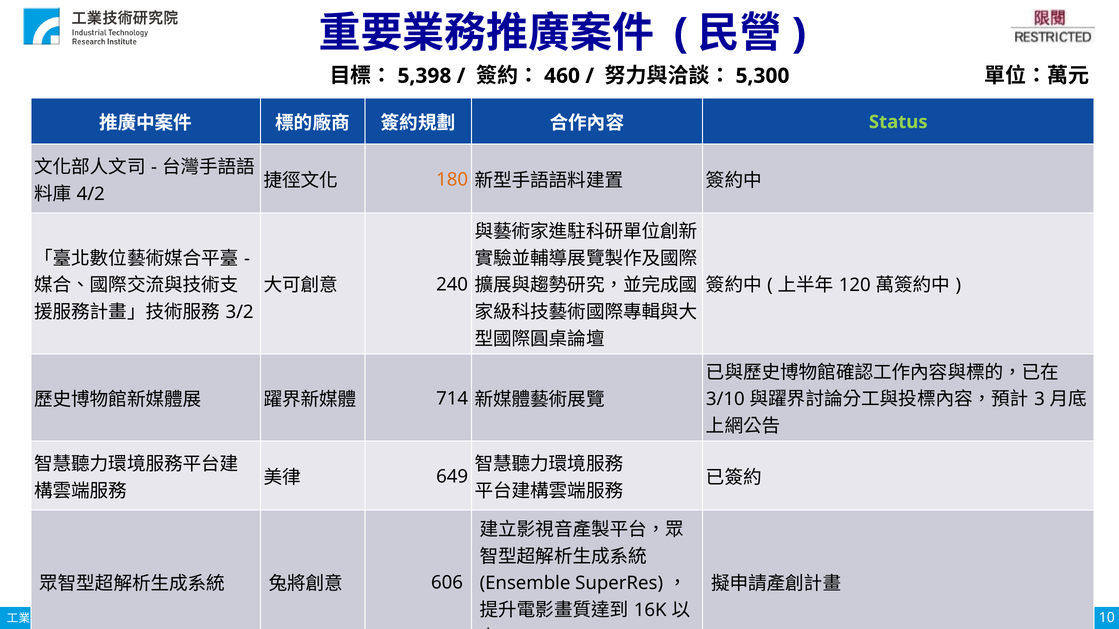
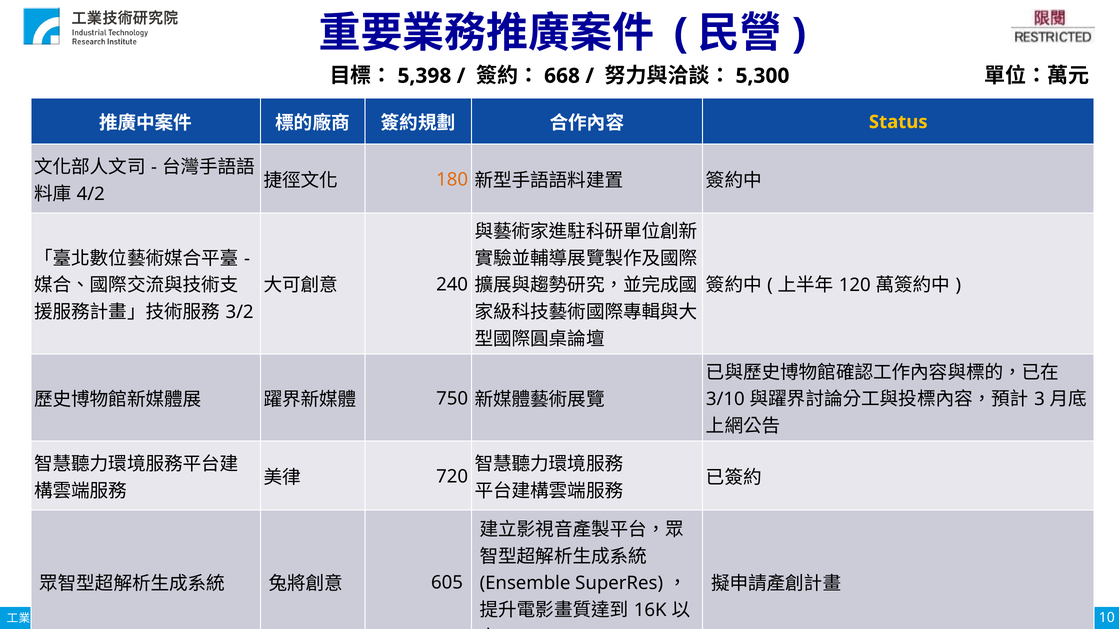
460: 460 -> 668
Status colour: light green -> yellow
714: 714 -> 750
649: 649 -> 720
606: 606 -> 605
